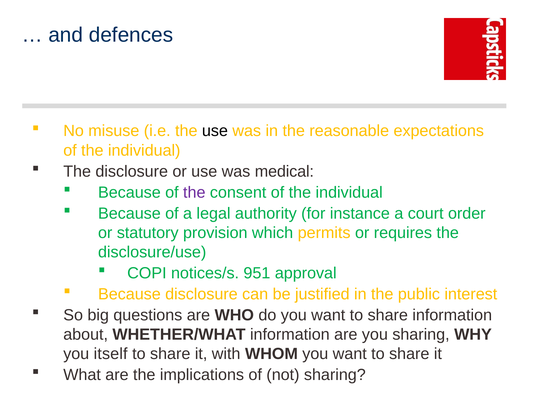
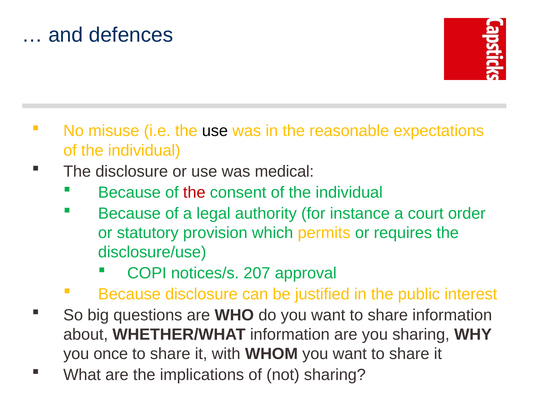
the at (194, 192) colour: purple -> red
951: 951 -> 207
itself: itself -> once
